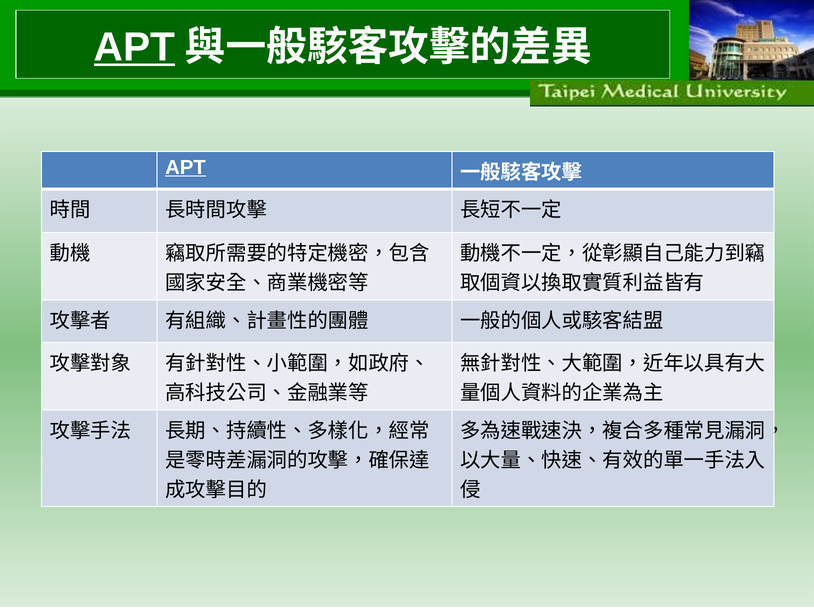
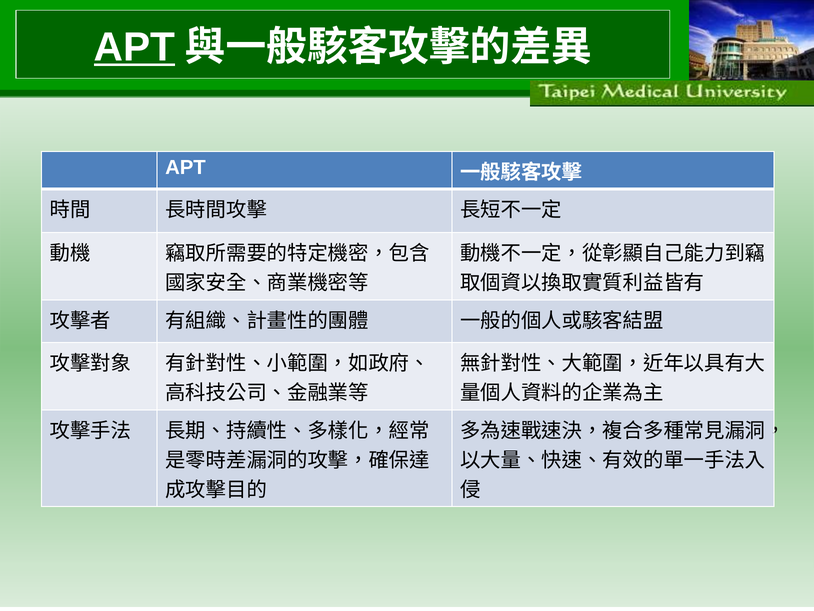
APT at (185, 167) underline: present -> none
